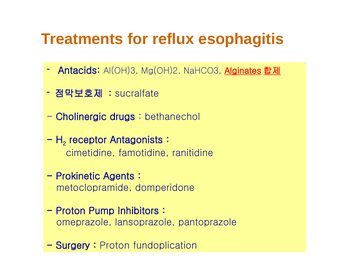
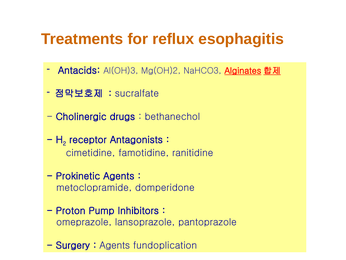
Proton at (115, 245): Proton -> Agents
